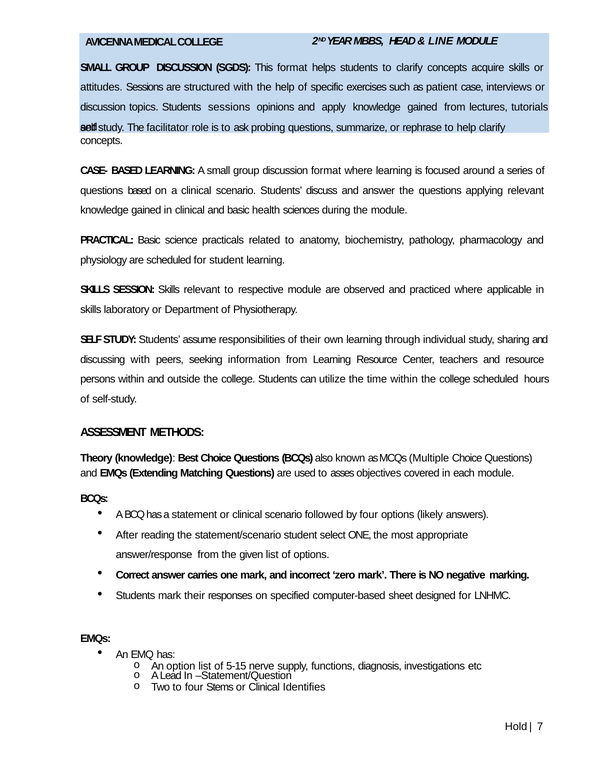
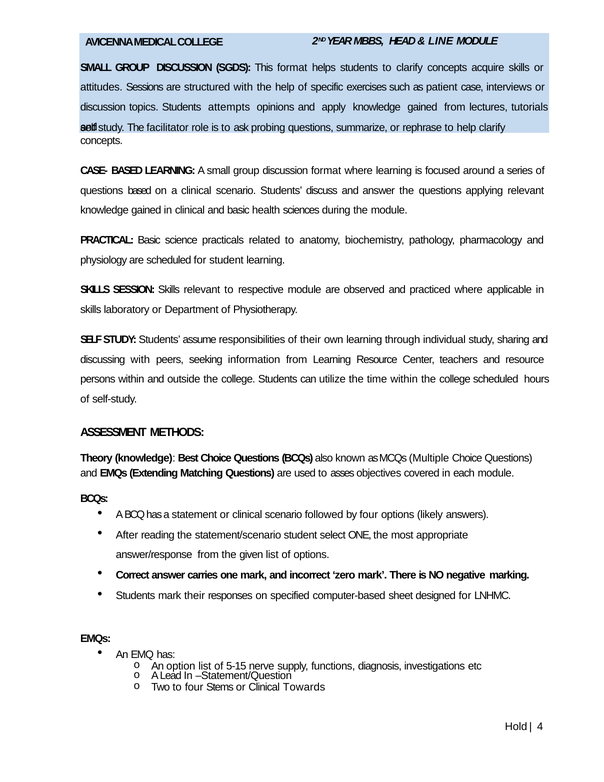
Students sessions: sessions -> attempts
Identifies: Identifies -> Towards
7: 7 -> 4
